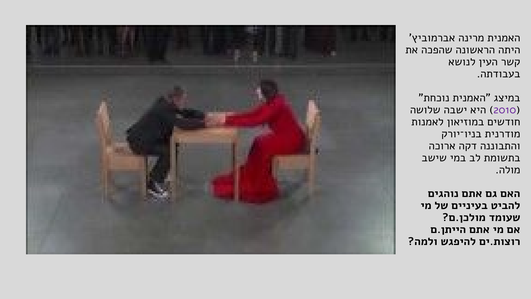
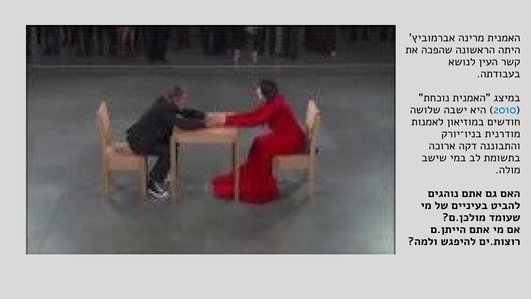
2010 colour: purple -> blue
